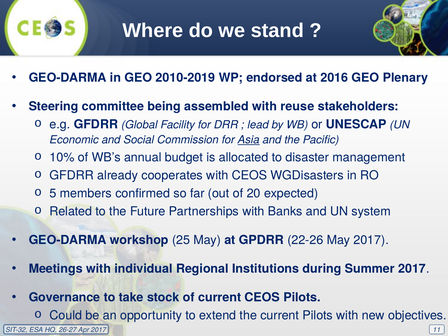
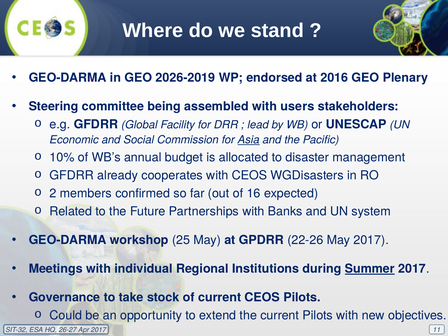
2010-2019: 2010-2019 -> 2026-2019
reuse: reuse -> users
5: 5 -> 2
20: 20 -> 16
Summer underline: none -> present
